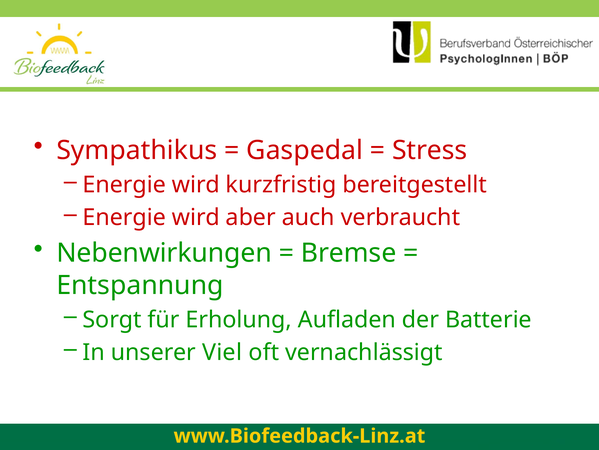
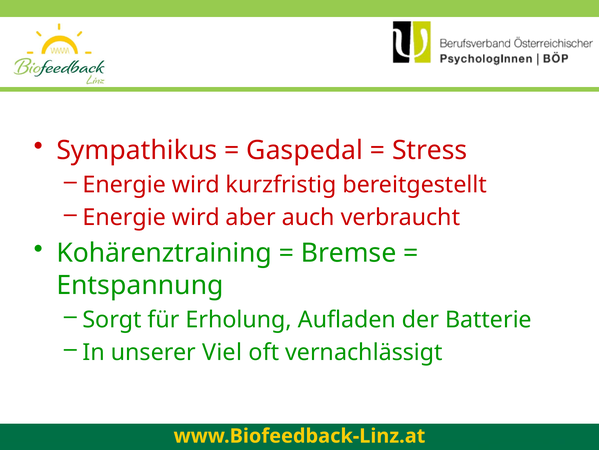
Nebenwirkungen: Nebenwirkungen -> Kohärenztraining
